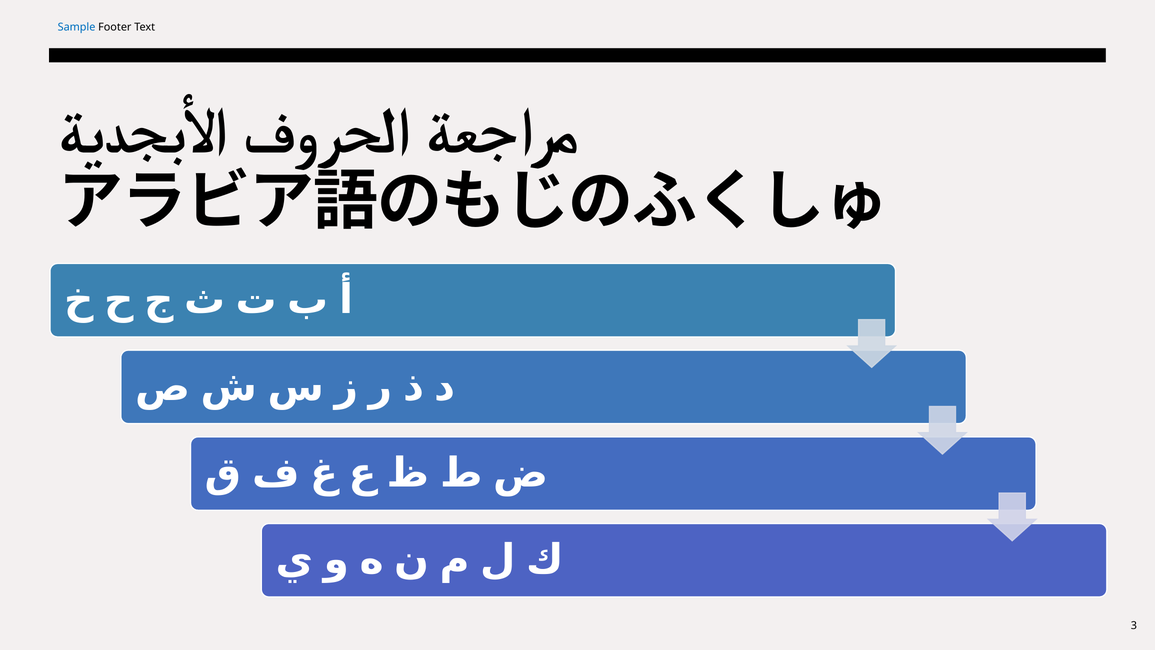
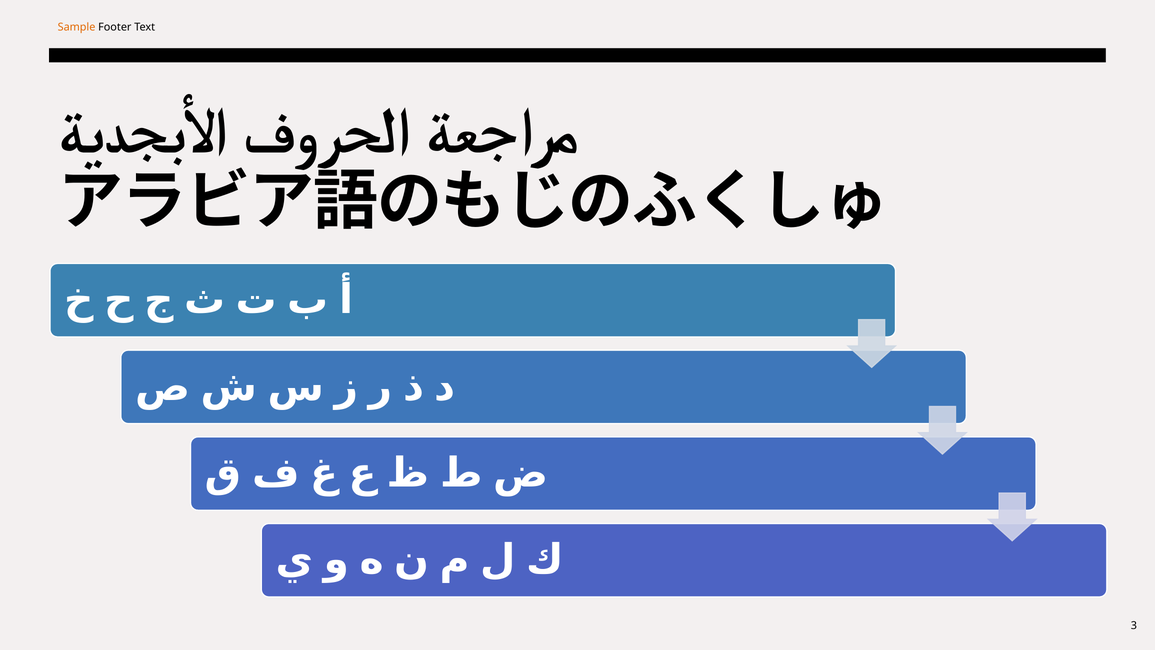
Sample colour: blue -> orange
